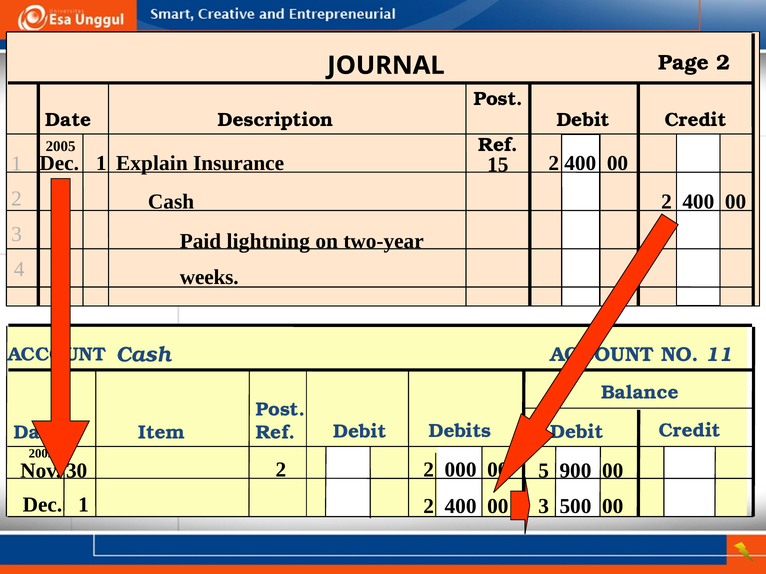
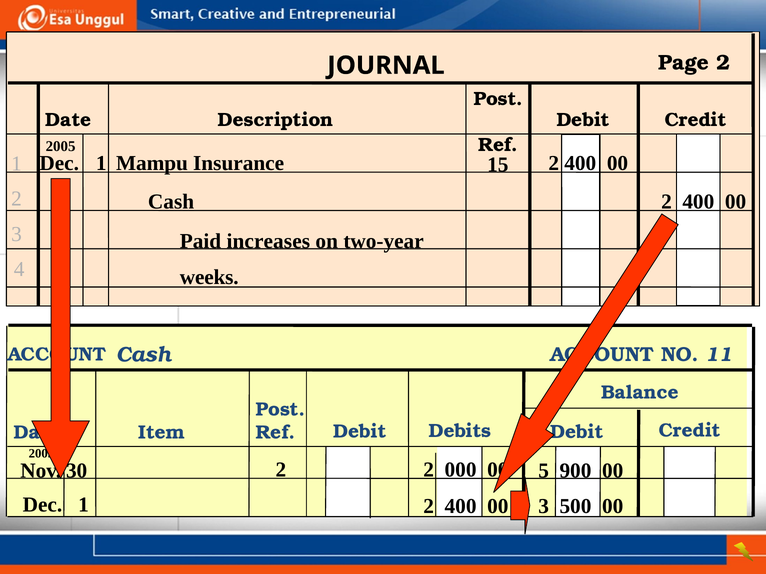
Explain: Explain -> Mampu
lightning: lightning -> increases
